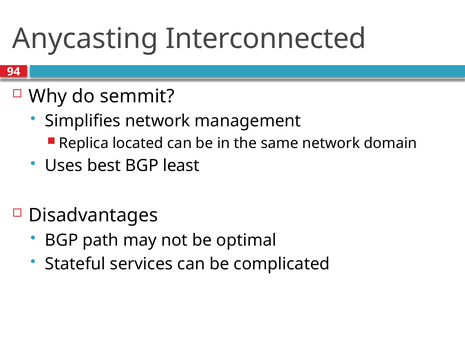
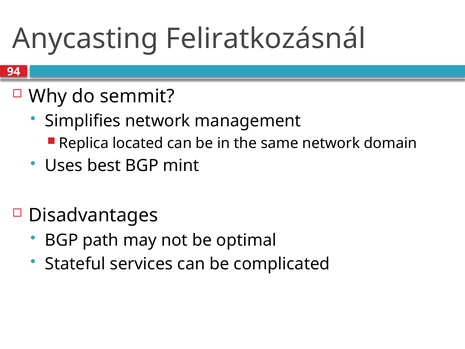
Interconnected: Interconnected -> Feliratkozásnál
least: least -> mint
